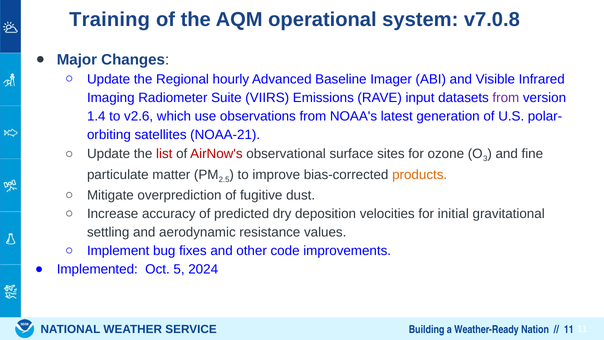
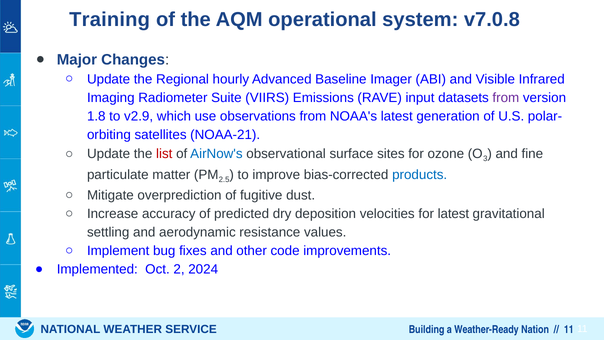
1.4: 1.4 -> 1.8
v2.6: v2.6 -> v2.9
AirNow's colour: red -> blue
products colour: orange -> blue
for initial: initial -> latest
5: 5 -> 2
